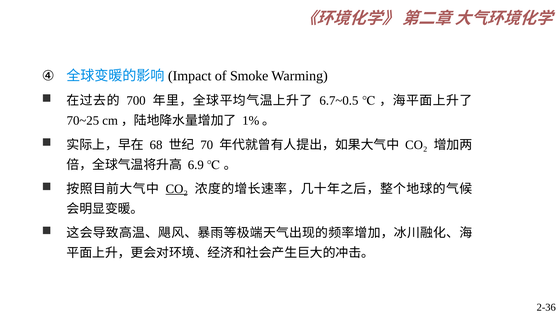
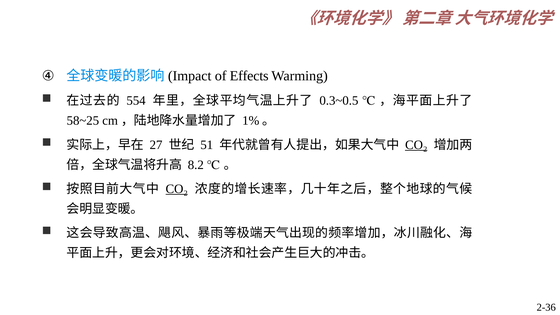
Smoke: Smoke -> Effects
700: 700 -> 554
6.7~0.5: 6.7~0.5 -> 0.3~0.5
70~25: 70~25 -> 58~25
68: 68 -> 27
70: 70 -> 51
CO₂ at (416, 145) underline: none -> present
6.9: 6.9 -> 8.2
